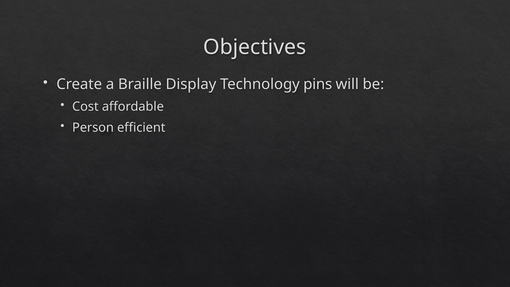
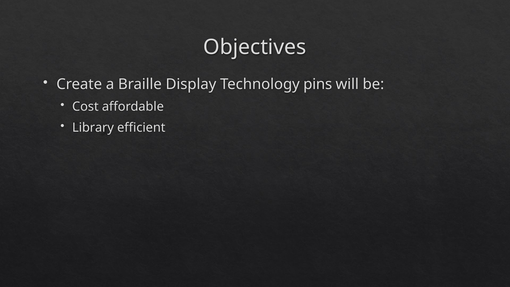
Person: Person -> Library
